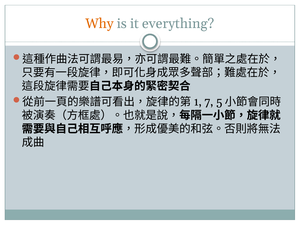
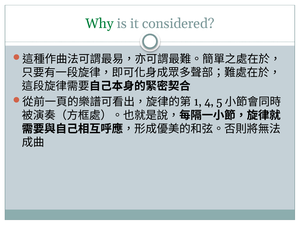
Why colour: orange -> green
everything: everything -> considered
7: 7 -> 4
